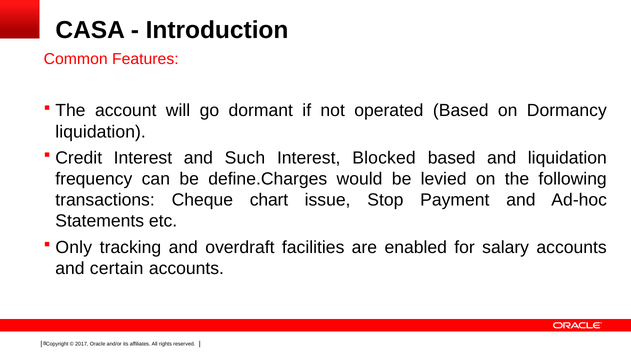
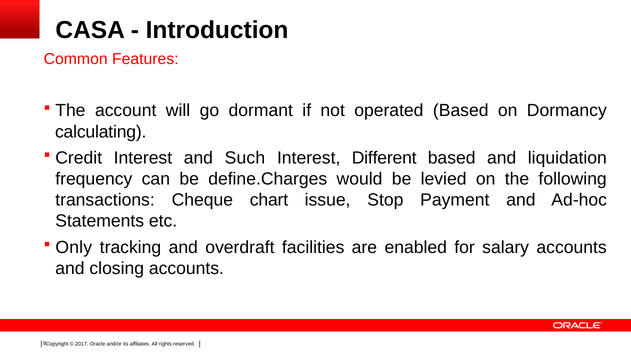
liquidation at (101, 132): liquidation -> calculating
Blocked: Blocked -> Different
certain: certain -> closing
